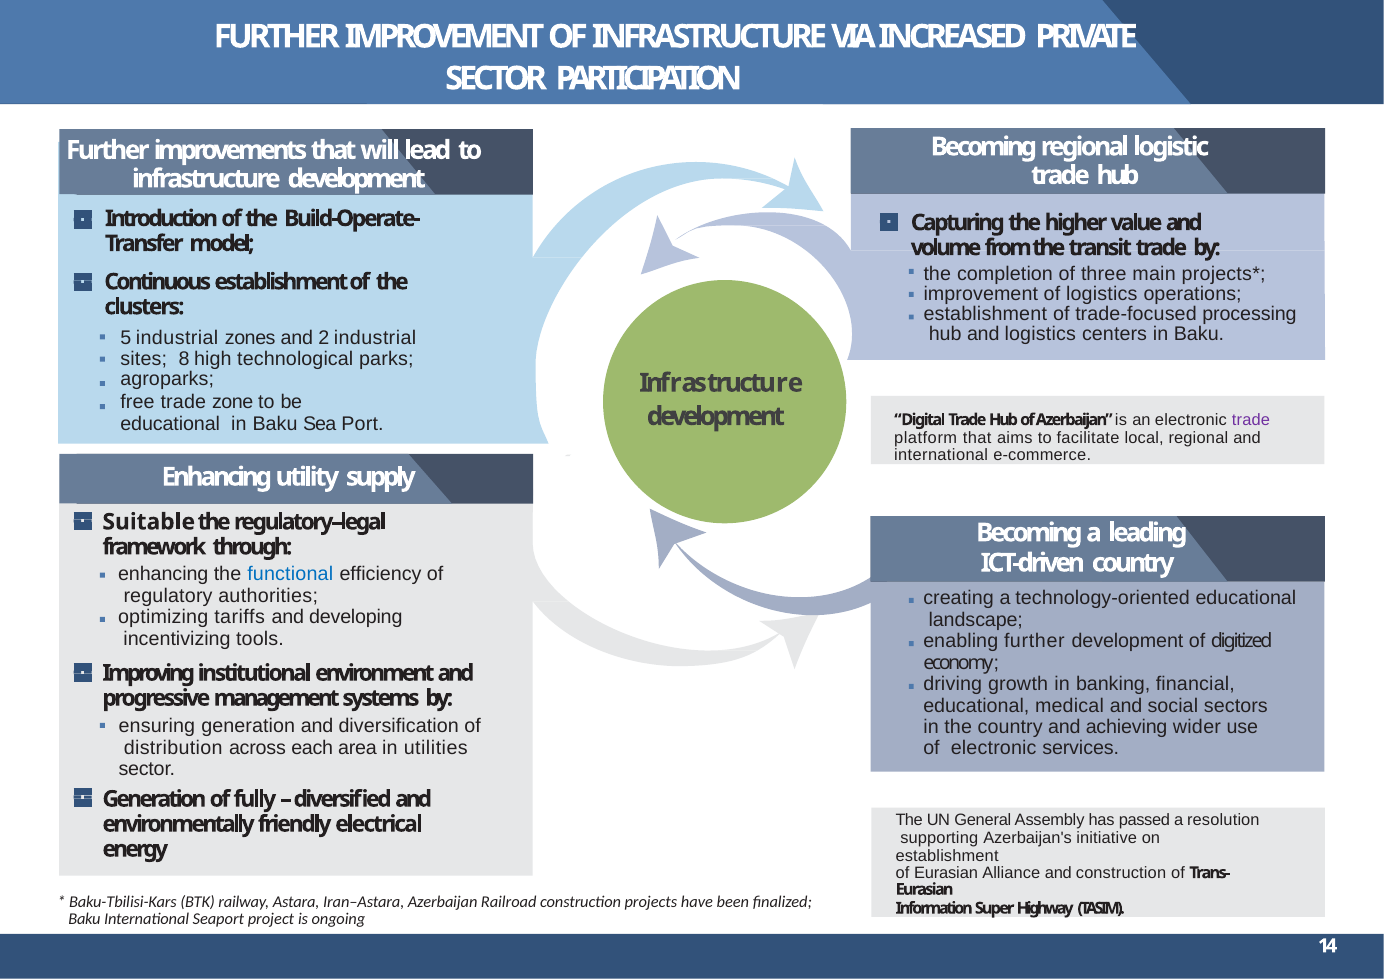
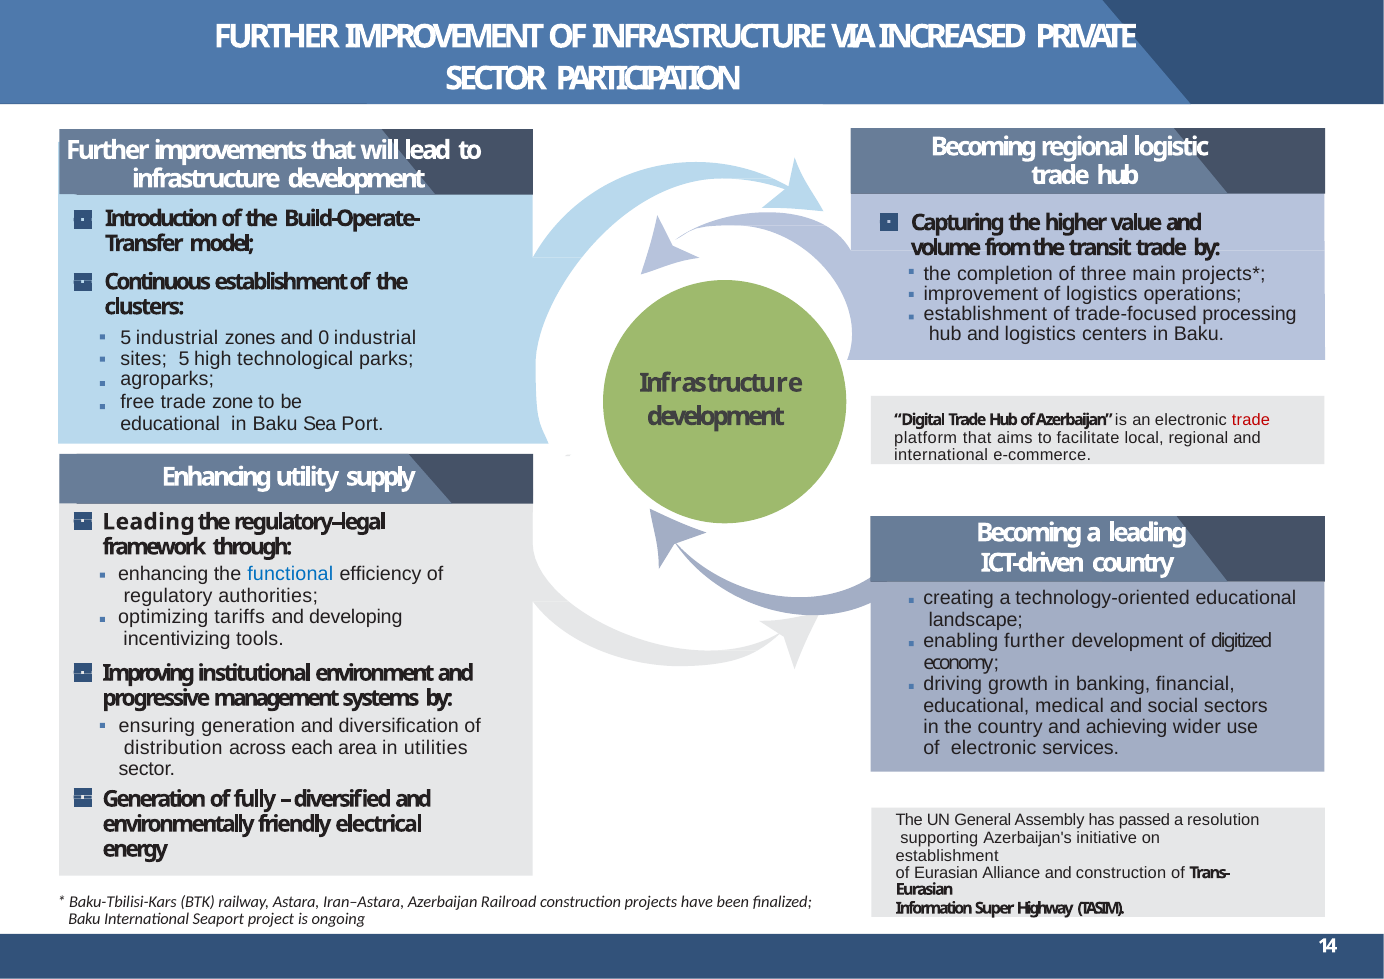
2: 2 -> 0
sites 8: 8 -> 5
trade at (1251, 420) colour: purple -> red
Suitable at (149, 522): Suitable -> Leading
